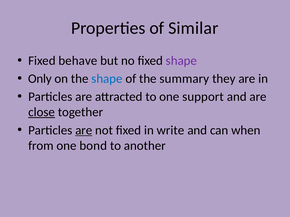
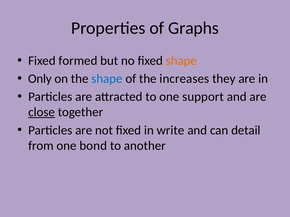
Similar: Similar -> Graphs
behave: behave -> formed
shape at (181, 61) colour: purple -> orange
summary: summary -> increases
are at (84, 130) underline: present -> none
when: when -> detail
